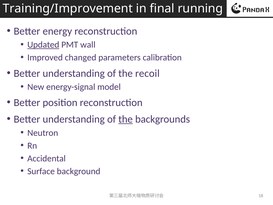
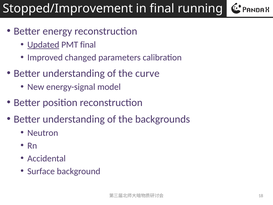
Training/Improvement: Training/Improvement -> Stopped/Improvement
PMT wall: wall -> final
recoil: recoil -> curve
the at (126, 119) underline: present -> none
